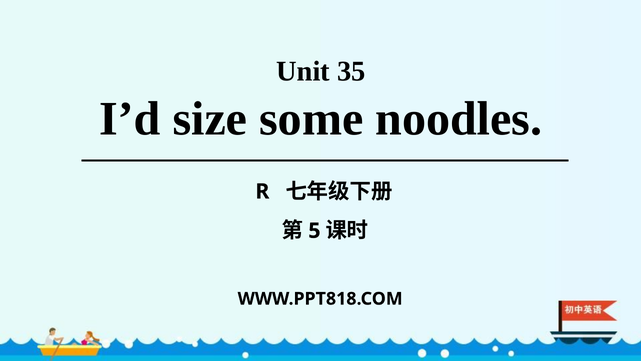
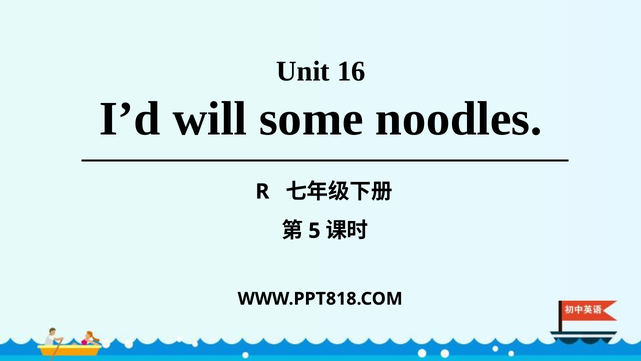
35: 35 -> 16
size: size -> will
